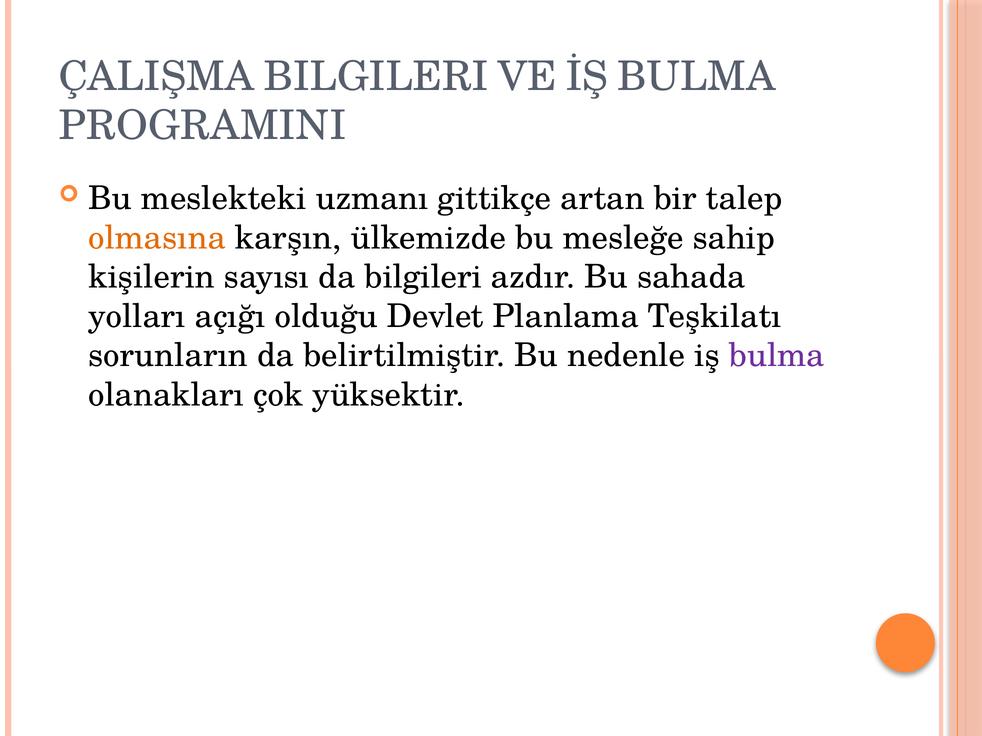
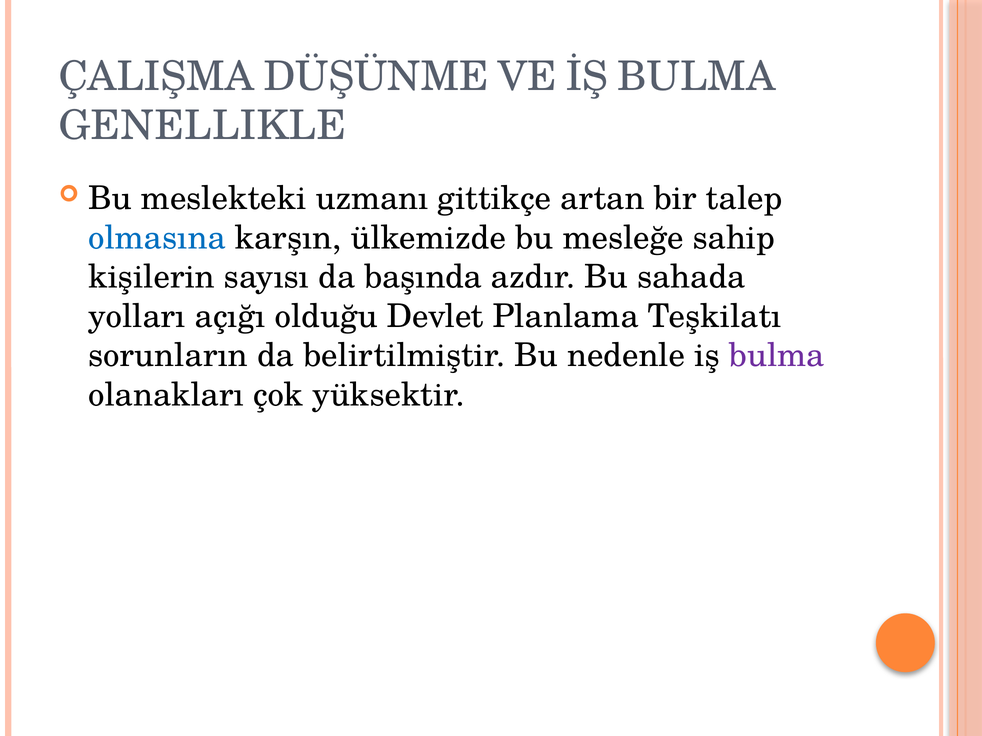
ÇALIŞMA BILGILERI: BILGILERI -> DÜŞÜNME
PROGRAMINI: PROGRAMINI -> GENELLIKLE
olmasına colour: orange -> blue
da bilgileri: bilgileri -> başında
